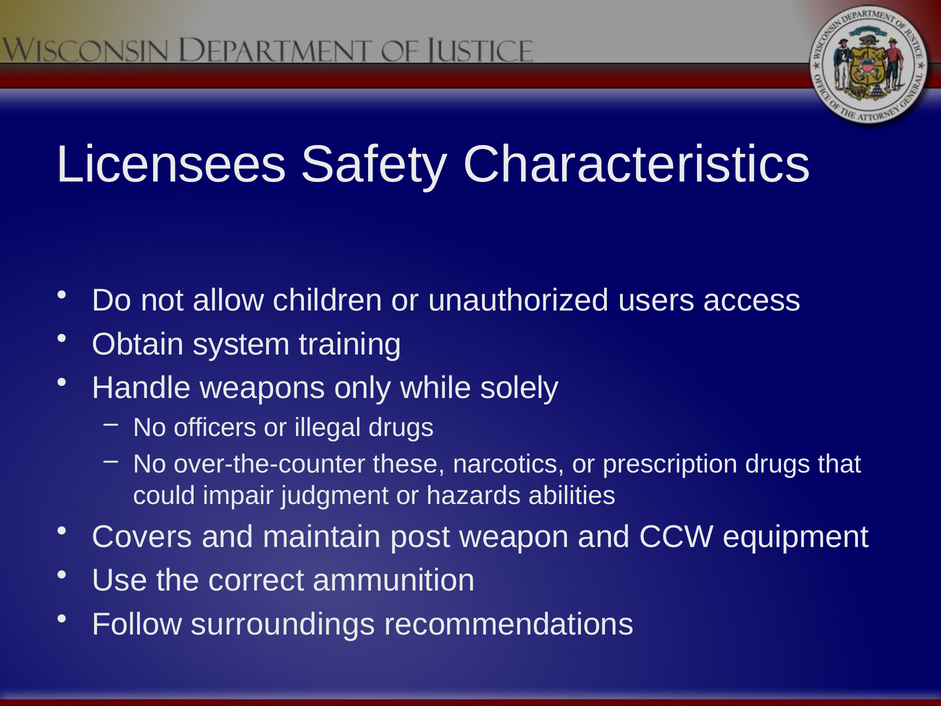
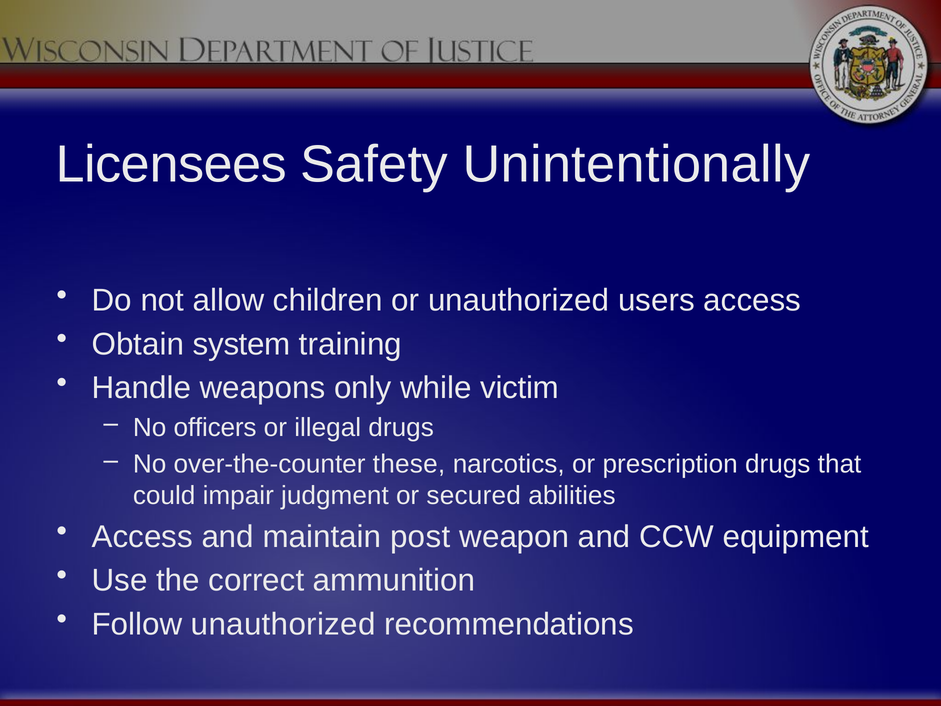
Characteristics: Characteristics -> Unintentionally
solely: solely -> victim
hazards: hazards -> secured
Covers at (142, 536): Covers -> Access
Follow surroundings: surroundings -> unauthorized
